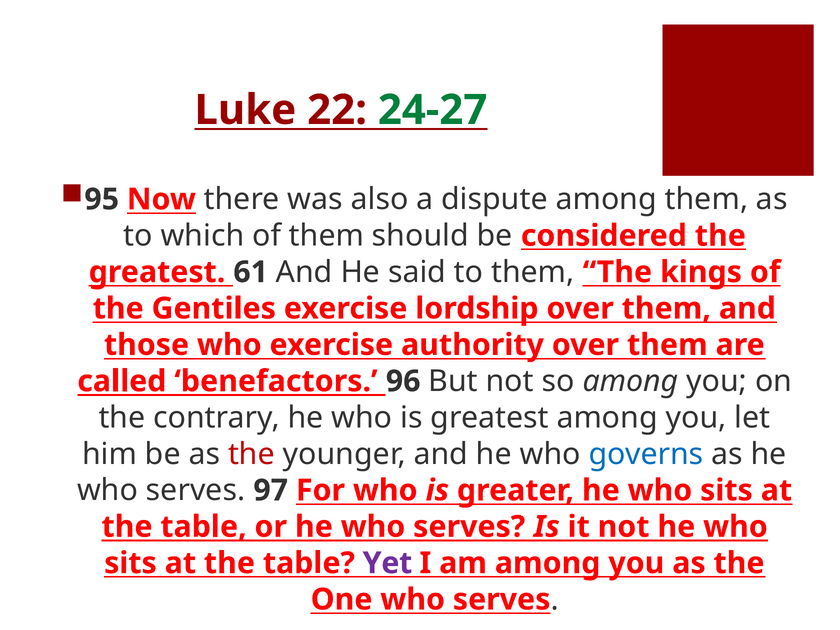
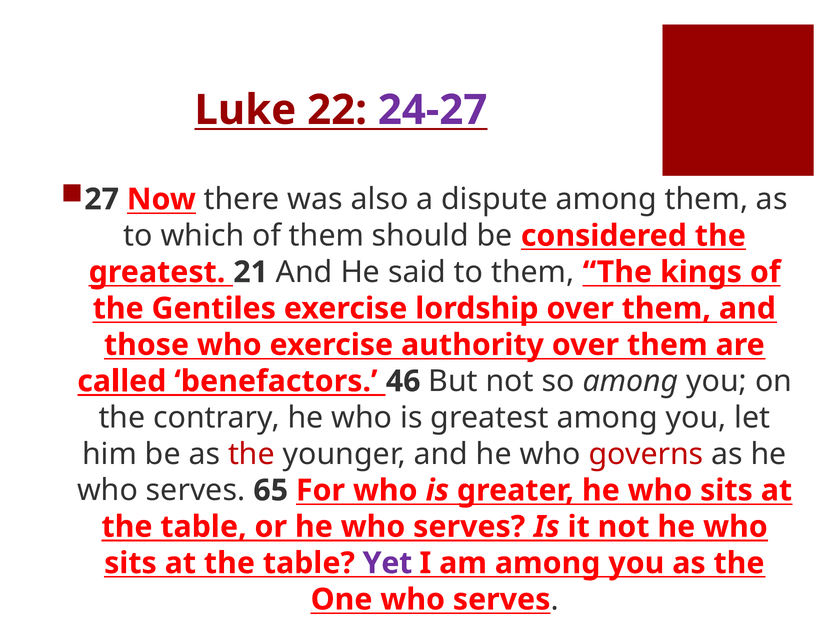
24-27 colour: green -> purple
95: 95 -> 27
61: 61 -> 21
96: 96 -> 46
governs colour: blue -> red
97: 97 -> 65
